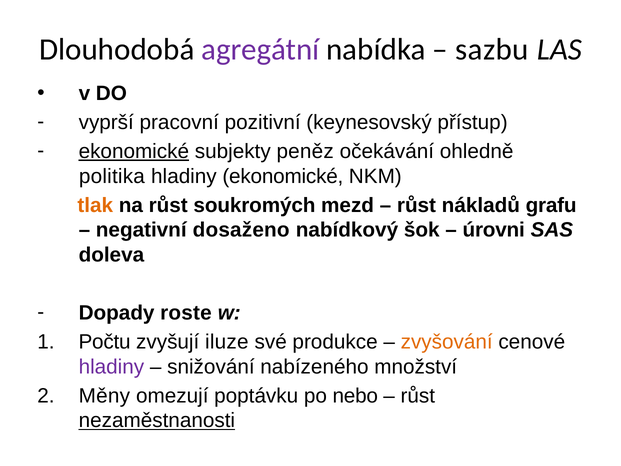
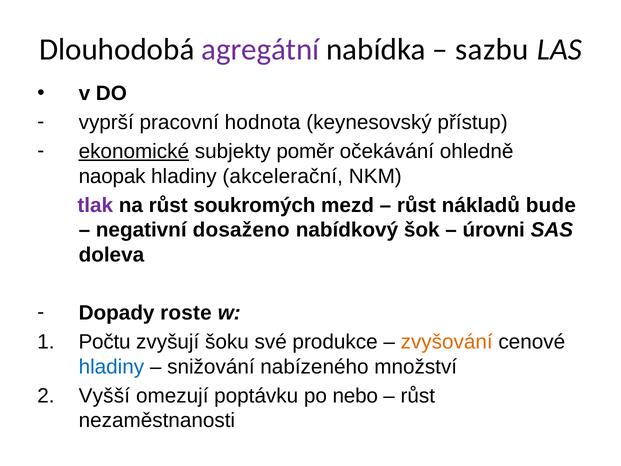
pozitivní: pozitivní -> hodnota
peněz: peněz -> poměr
politika: politika -> naopak
hladiny ekonomické: ekonomické -> akcelerační
tlak colour: orange -> purple
grafu: grafu -> bude
iluze: iluze -> šoku
hladiny at (111, 367) colour: purple -> blue
Měny: Měny -> Vyšší
nezaměstnanosti underline: present -> none
